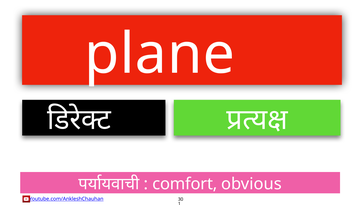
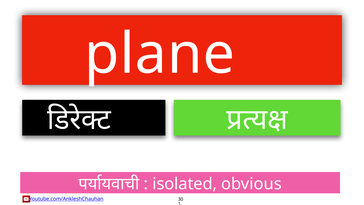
comfort: comfort -> isolated
